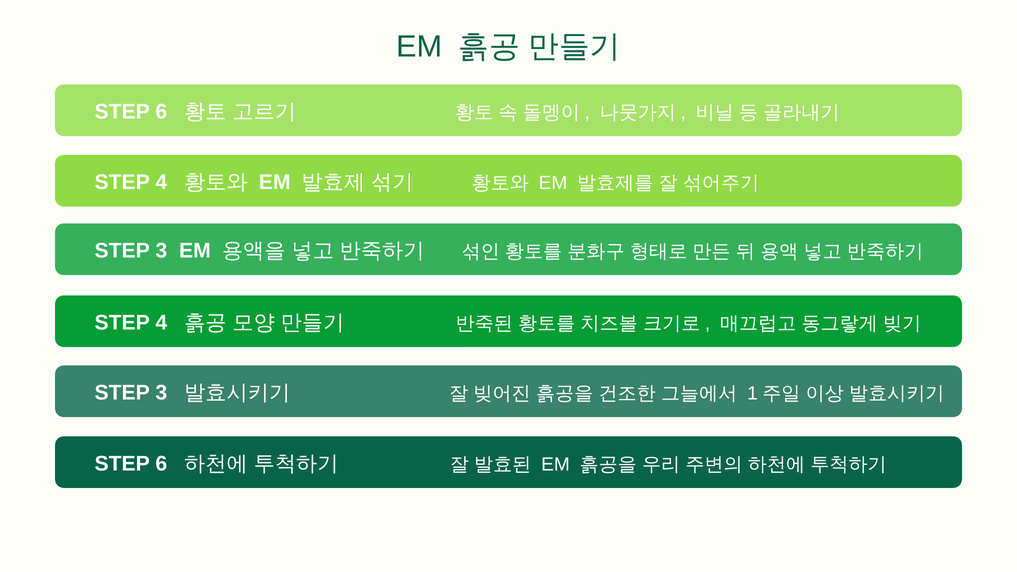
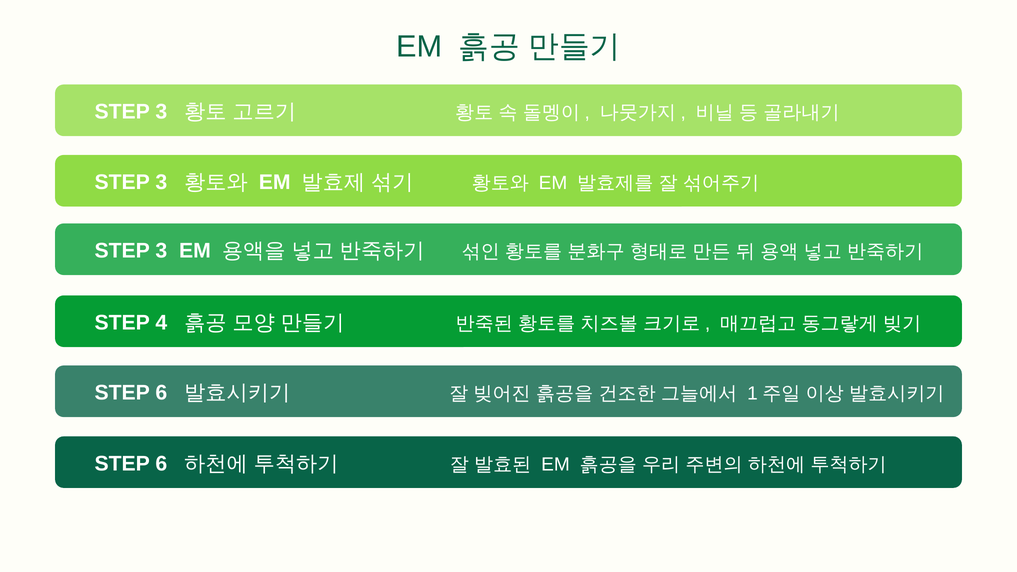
6 at (161, 112): 6 -> 3
4 at (161, 182): 4 -> 3
3 at (161, 393): 3 -> 6
